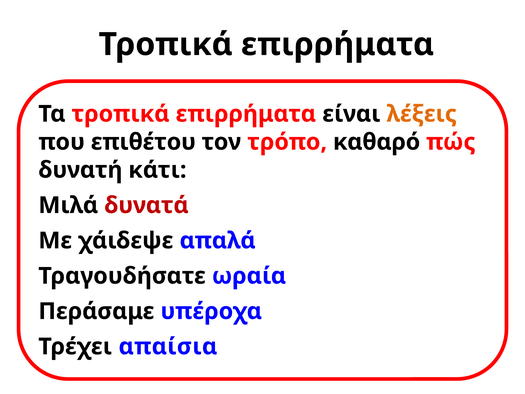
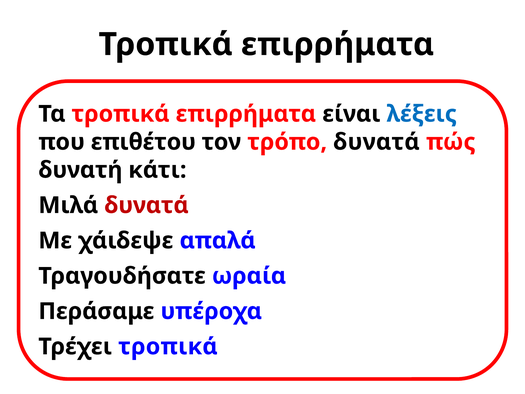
λέξεις colour: orange -> blue
τρόπο καθαρό: καθαρό -> δυνατά
Τρέχει απαίσια: απαίσια -> τροπικά
